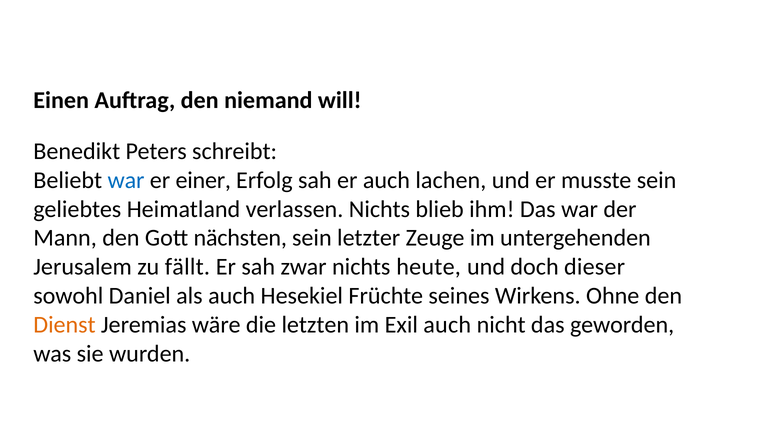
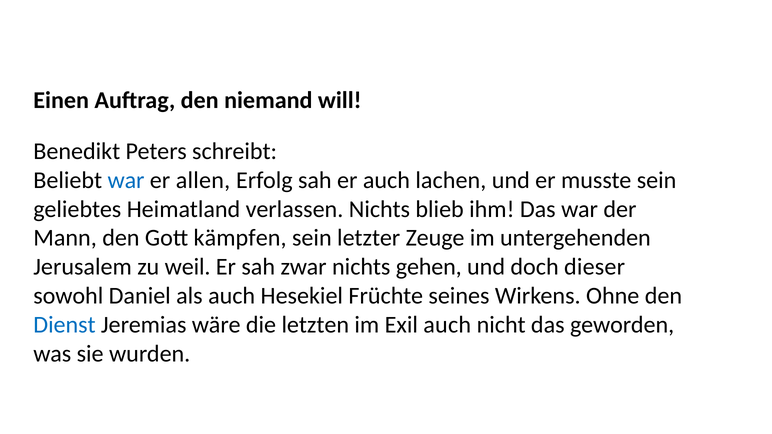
einer: einer -> allen
nächsten: nächsten -> kämpfen
fällt: fällt -> weil
heute: heute -> gehen
Dienst colour: orange -> blue
